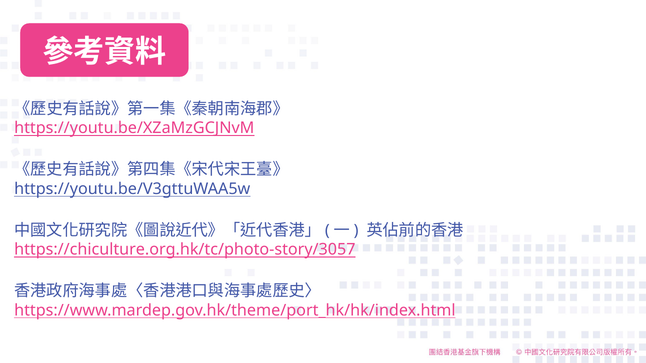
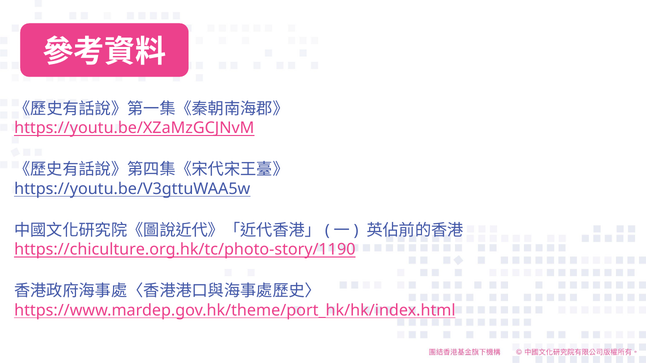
https://chiculture.org.hk/tc/photo-story/3057: https://chiculture.org.hk/tc/photo-story/3057 -> https://chiculture.org.hk/tc/photo-story/1190
